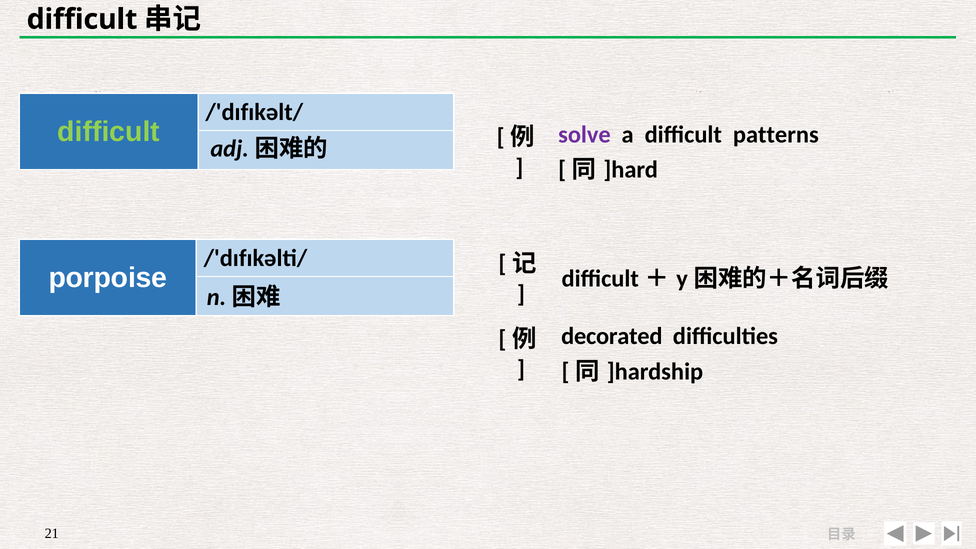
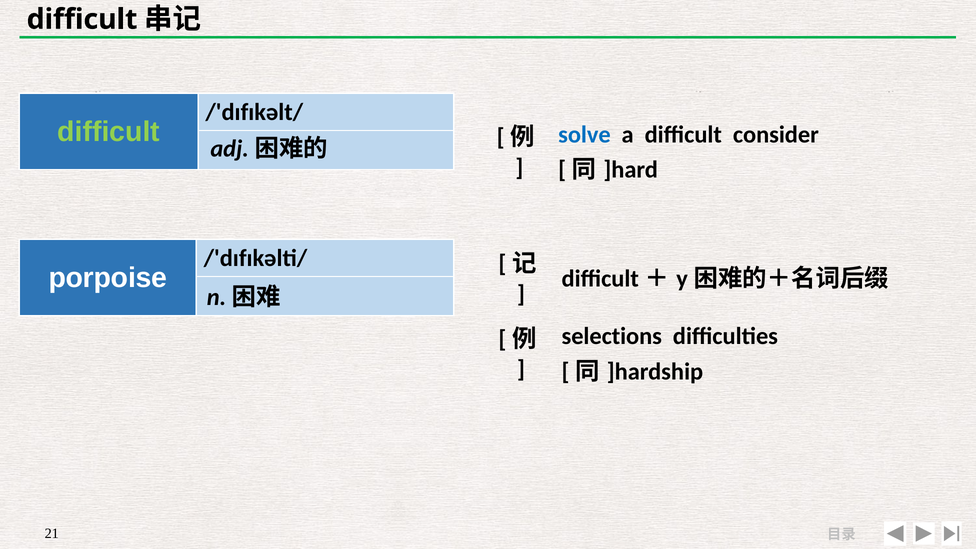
solve colour: purple -> blue
patterns: patterns -> consider
decorated: decorated -> selections
